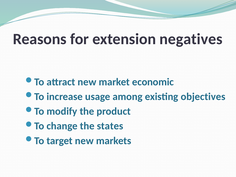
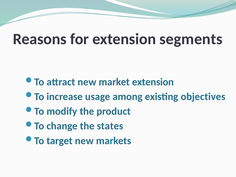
negatives: negatives -> segments
market economic: economic -> extension
